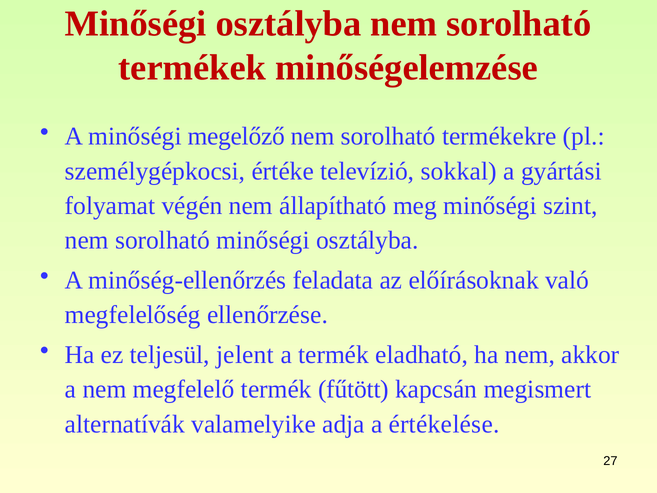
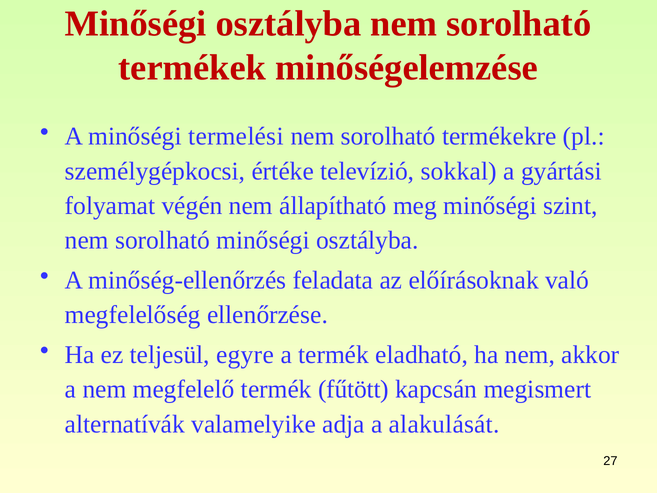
megelőző: megelőző -> termelési
jelent: jelent -> egyre
értékelése: értékelése -> alakulását
